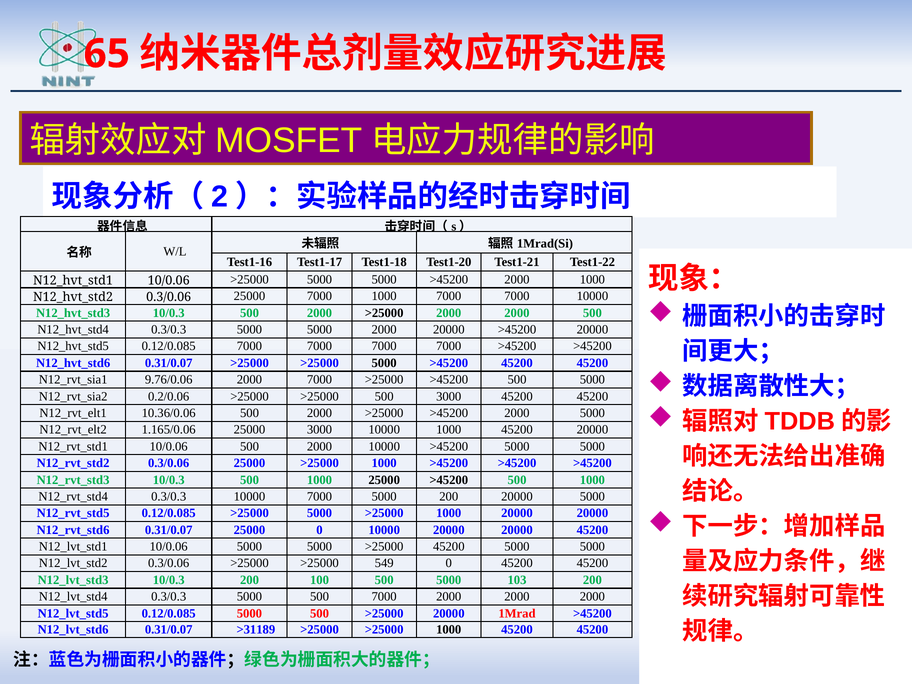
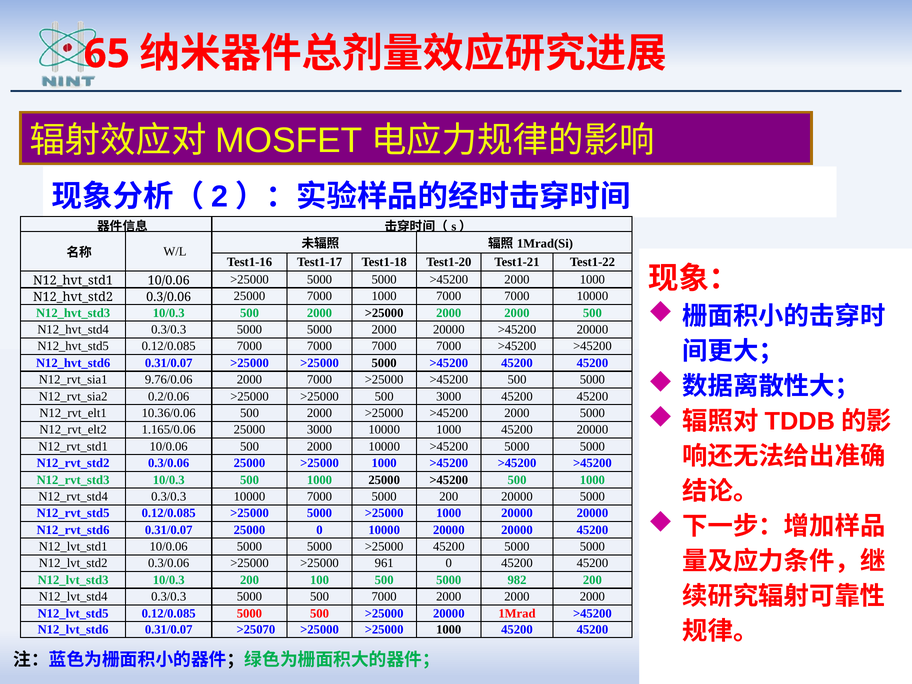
549: 549 -> 961
103: 103 -> 982
>31189: >31189 -> >25070
